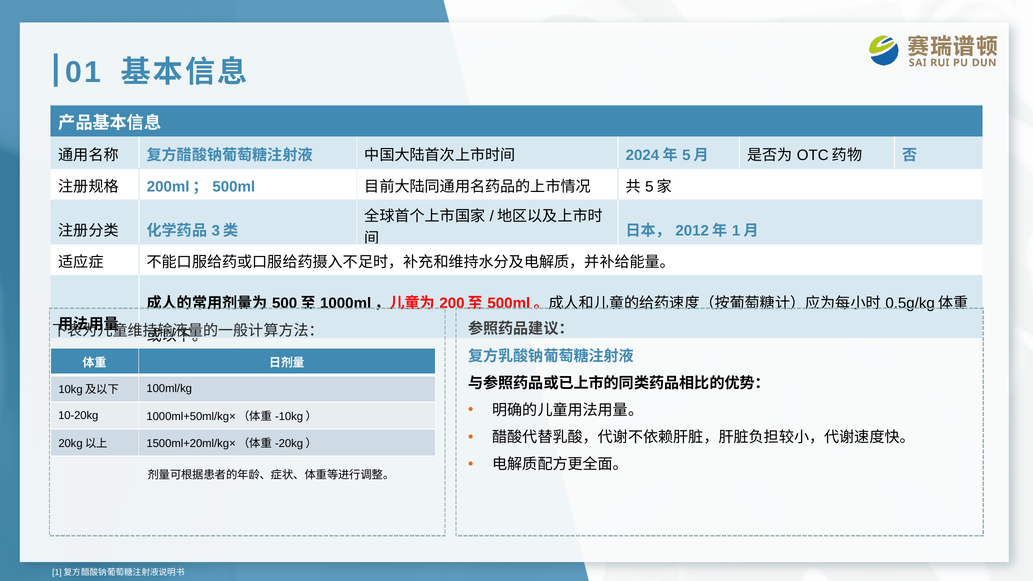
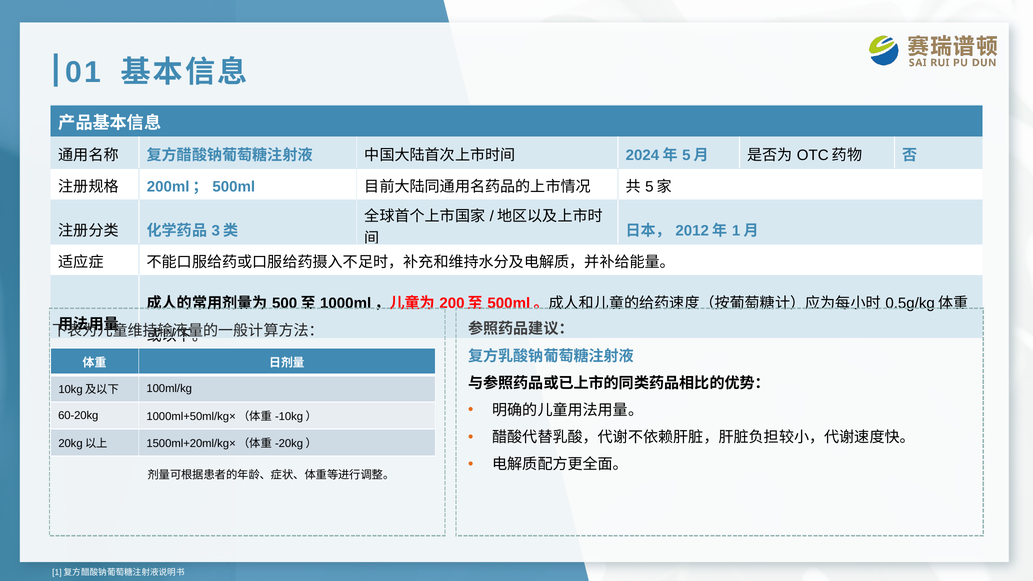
10-20kg: 10-20kg -> 60-20kg
